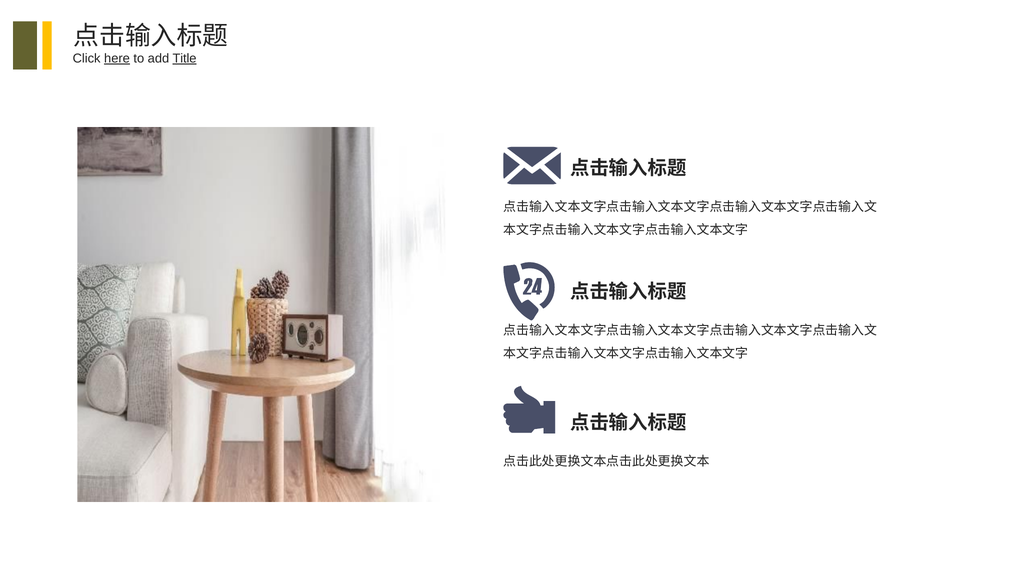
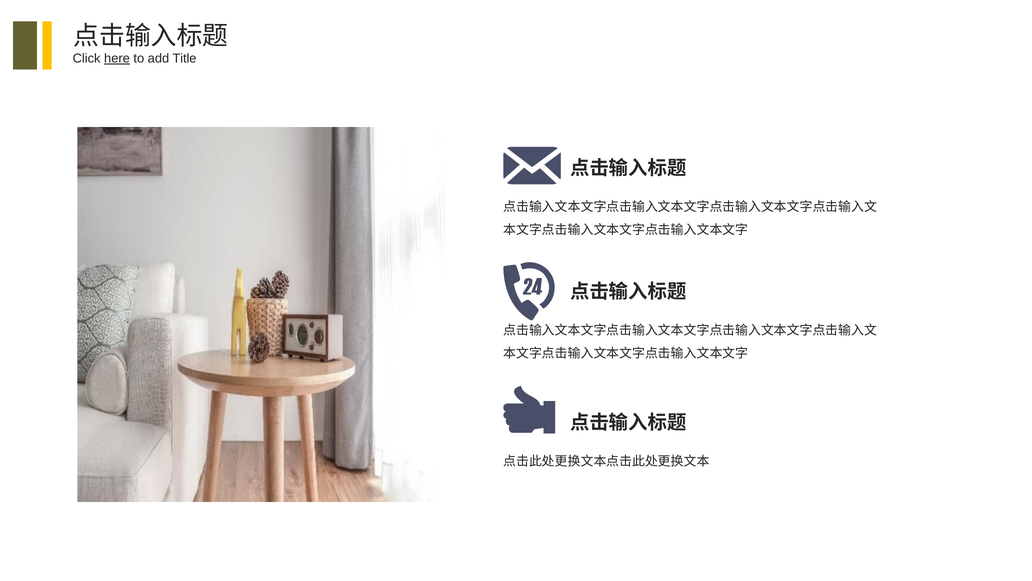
Title underline: present -> none
